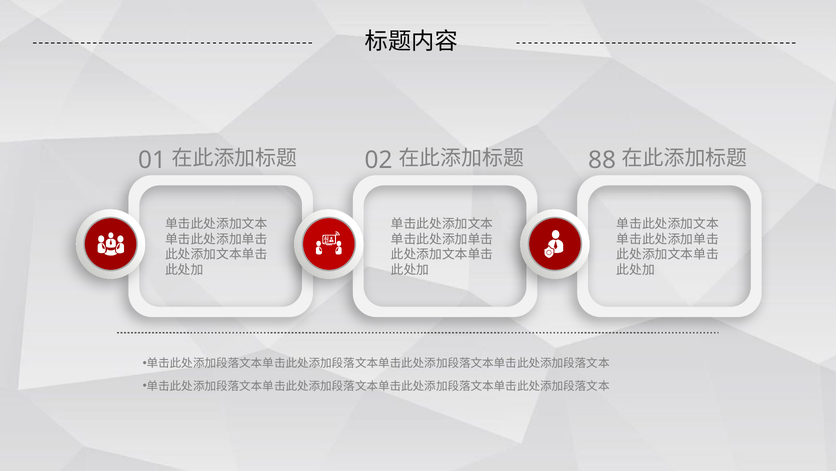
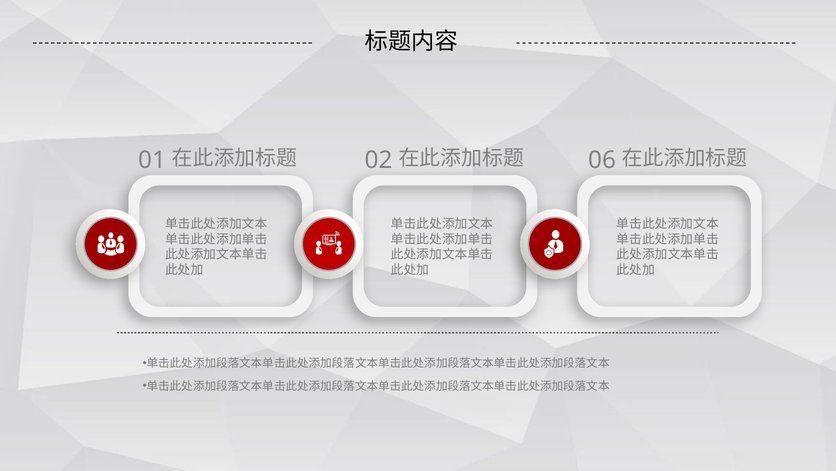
88: 88 -> 06
